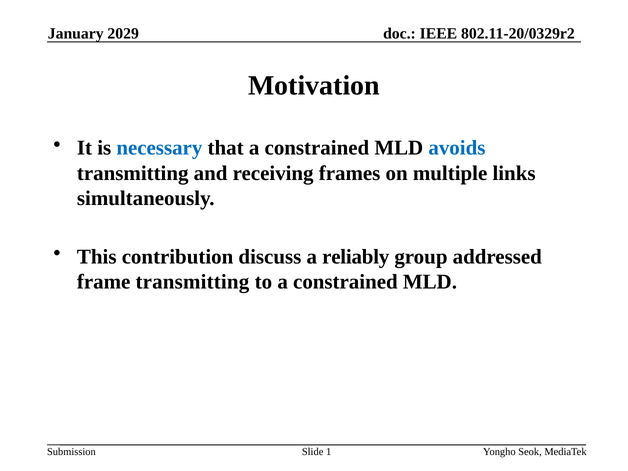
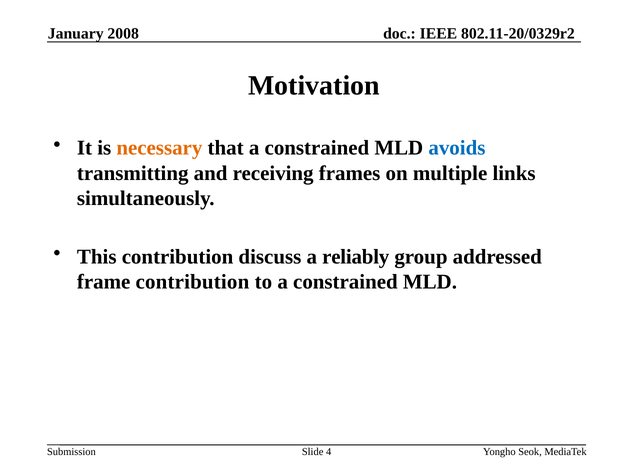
2029: 2029 -> 2008
necessary colour: blue -> orange
frame transmitting: transmitting -> contribution
1: 1 -> 4
